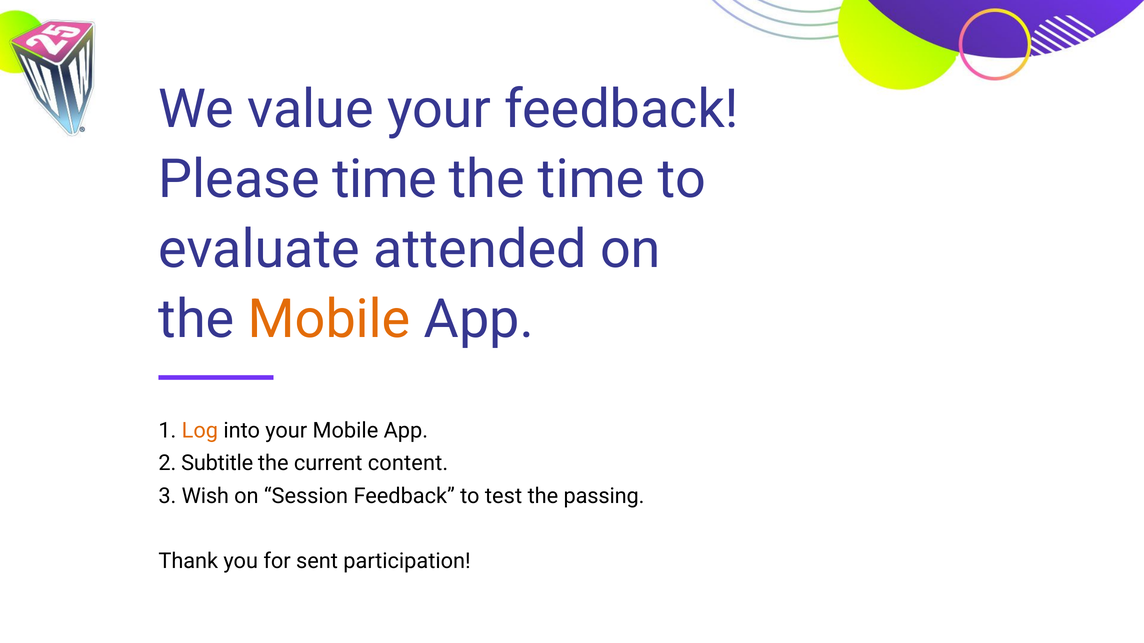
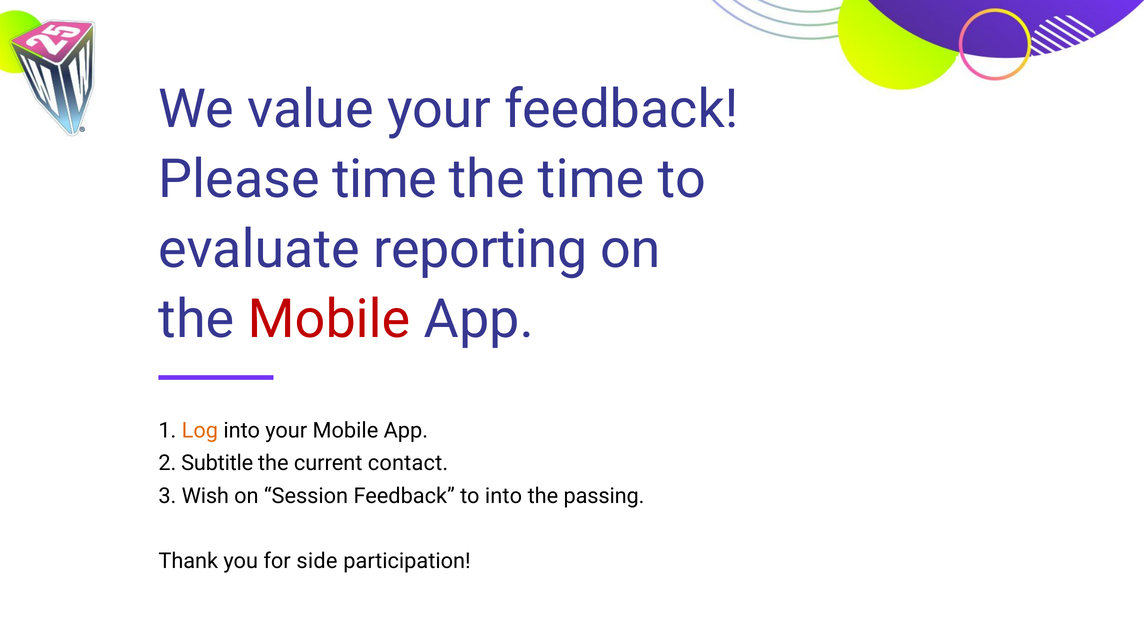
attended: attended -> reporting
Mobile at (329, 320) colour: orange -> red
content: content -> contact
to test: test -> into
sent: sent -> side
